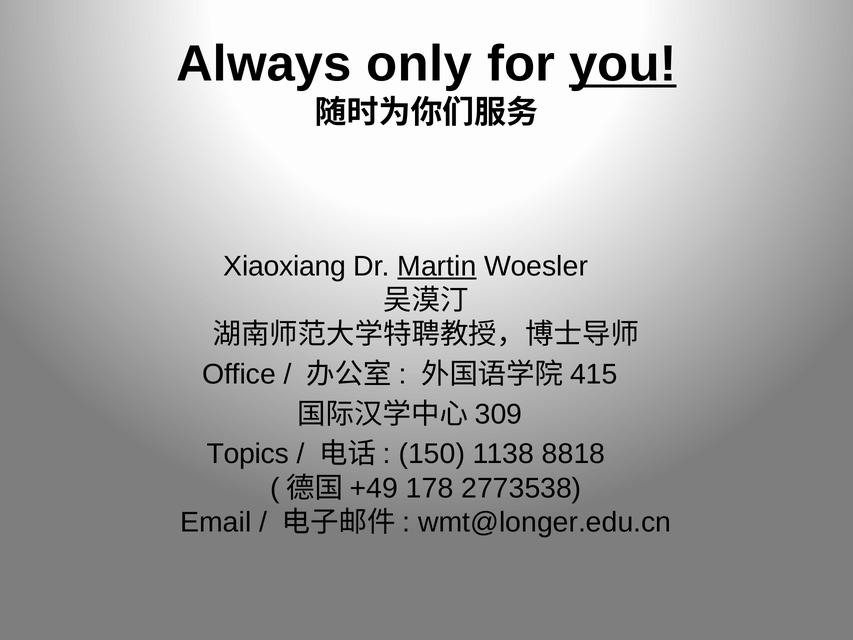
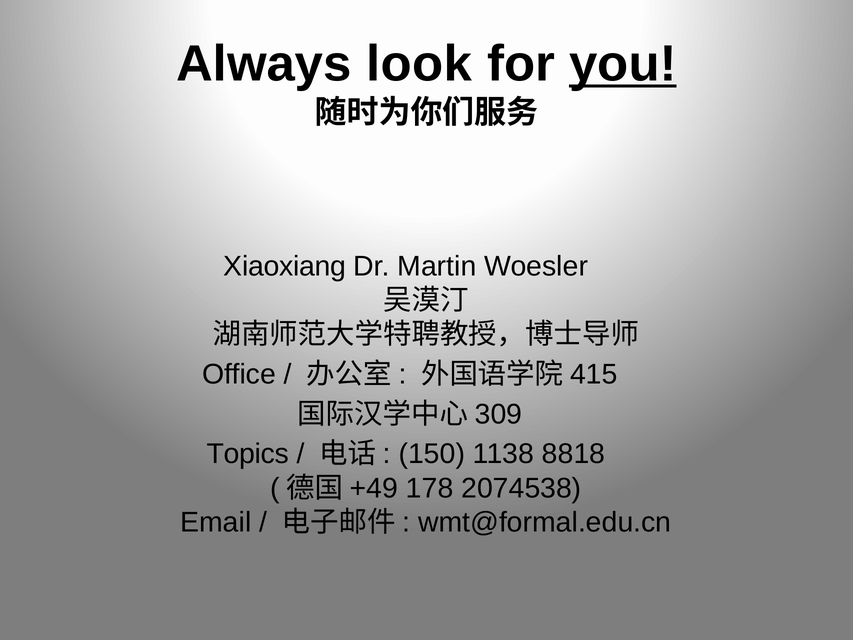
only: only -> look
Martin underline: present -> none
2773538: 2773538 -> 2074538
wmt@longer.edu.cn: wmt@longer.edu.cn -> wmt@formal.edu.cn
